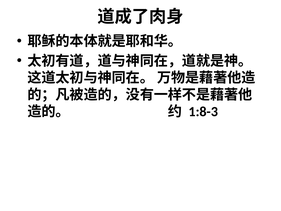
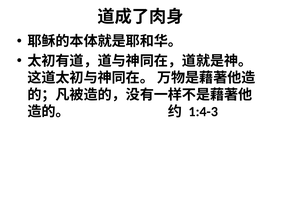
1:8-3: 1:8-3 -> 1:4-3
